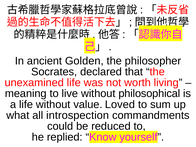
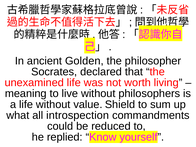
philosophical: philosophical -> philosophers
Loved: Loved -> Shield
